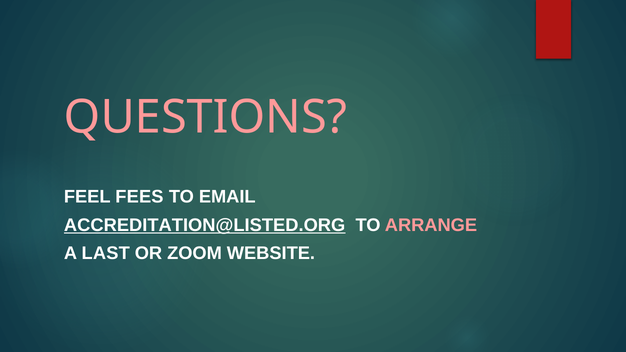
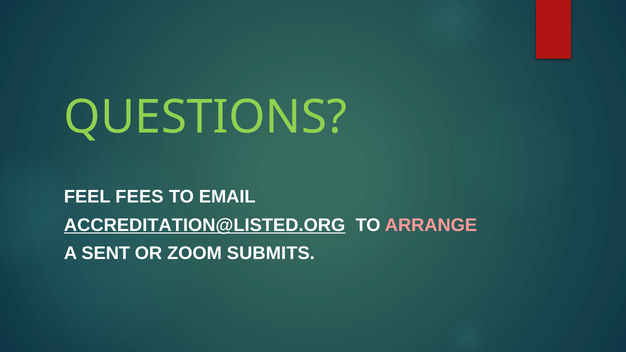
QUESTIONS colour: pink -> light green
LAST: LAST -> SENT
WEBSITE: WEBSITE -> SUBMITS
